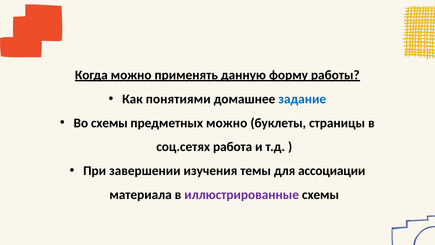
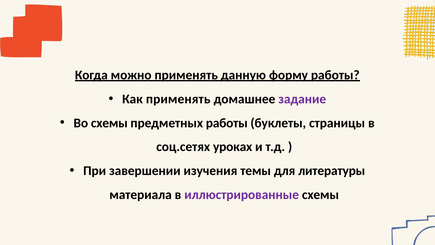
Как понятиями: понятиями -> применять
задание colour: blue -> purple
предметных можно: можно -> работы
работа: работа -> уроках
ассоциации: ассоциации -> литературы
